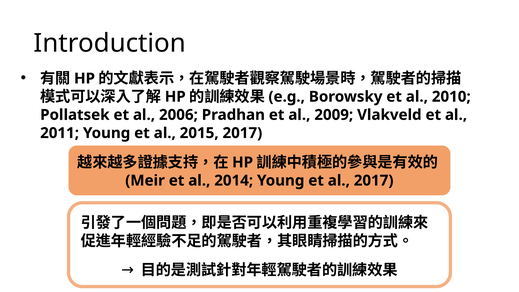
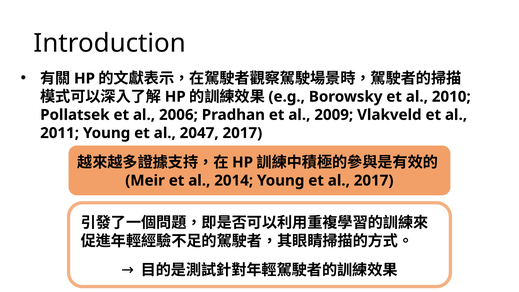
2015: 2015 -> 2047
